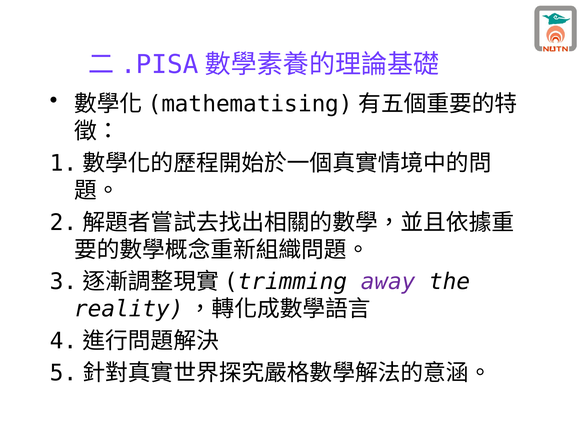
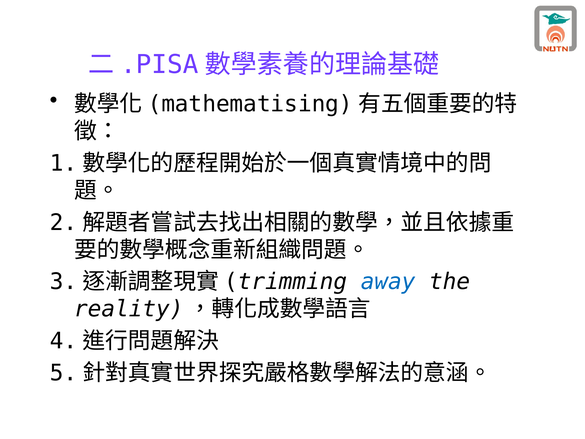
away colour: purple -> blue
